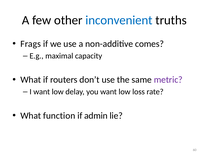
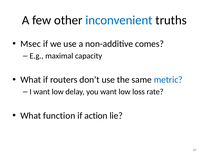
Frags: Frags -> Msec
metric colour: purple -> blue
admin: admin -> action
